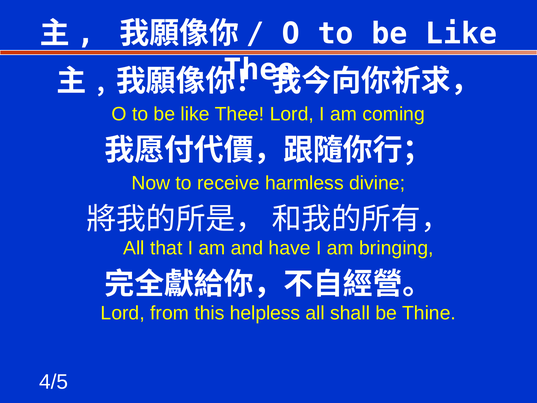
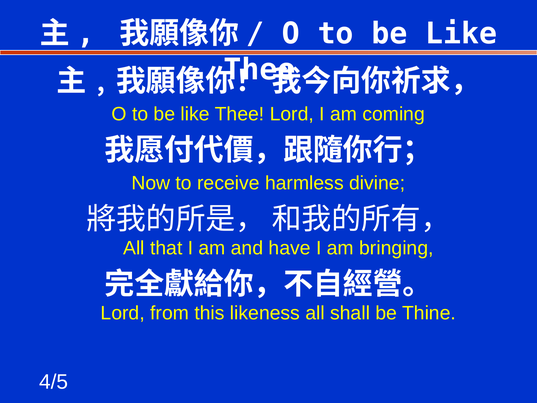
helpless: helpless -> likeness
